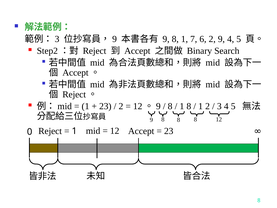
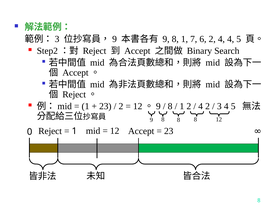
2 9: 9 -> 4
1 8: 8 -> 2
1 at (201, 106): 1 -> 4
